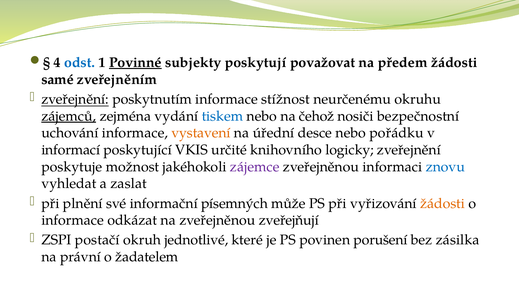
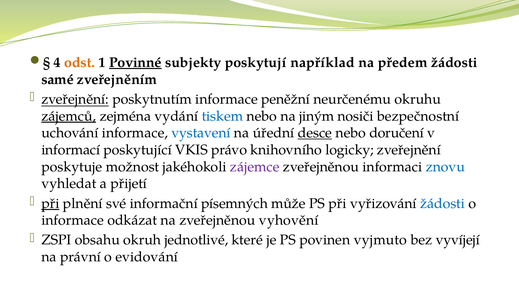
odst colour: blue -> orange
považovat: považovat -> například
stížnost: stížnost -> peněžní
čehož: čehož -> jiným
vystavení colour: orange -> blue
desce underline: none -> present
pořádku: pořádku -> doručení
určité: určité -> právo
zaslat: zaslat -> přijetí
při at (50, 203) underline: none -> present
žádosti at (443, 203) colour: orange -> blue
zveřejňují: zveřejňují -> vyhovění
postačí: postačí -> obsahu
porušení: porušení -> vyjmuto
zásilka: zásilka -> vyvíjejí
žadatelem: žadatelem -> evidování
